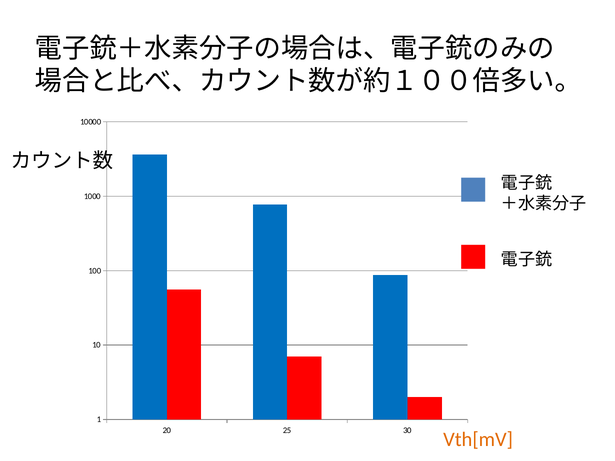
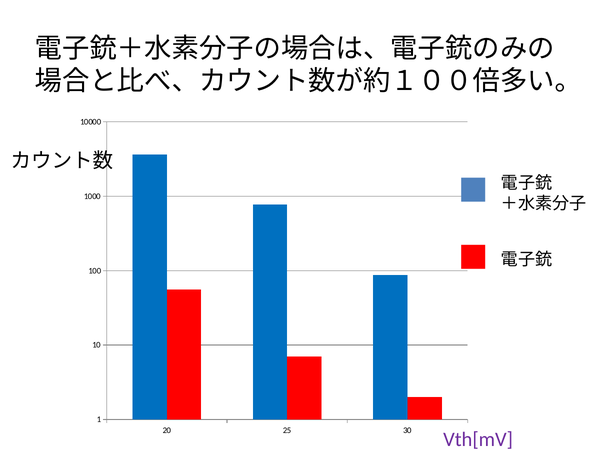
Vth[mV colour: orange -> purple
